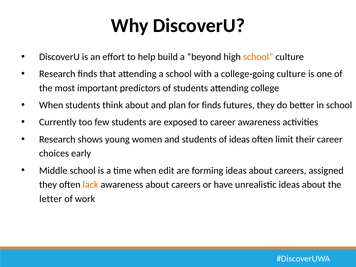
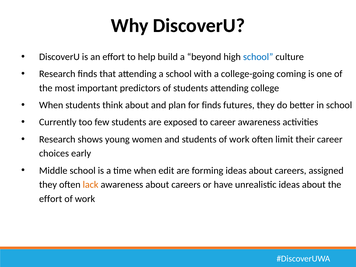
school at (258, 57) colour: orange -> blue
college-going culture: culture -> coming
students of ideas: ideas -> work
letter at (51, 199): letter -> effort
